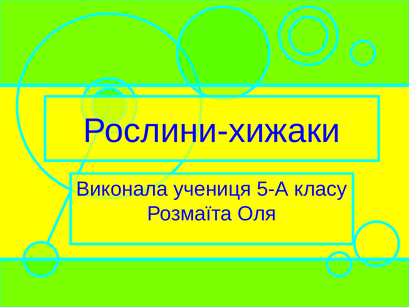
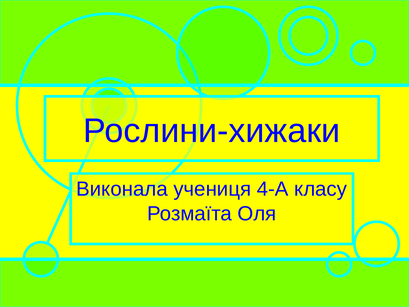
5-А: 5-А -> 4-А
